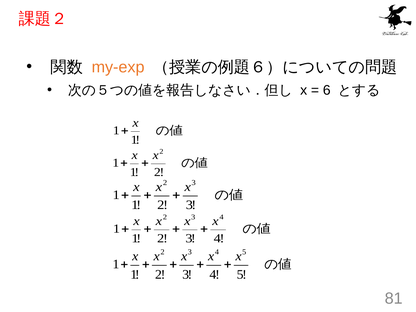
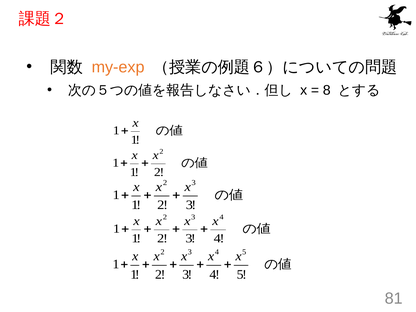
6: 6 -> 8
